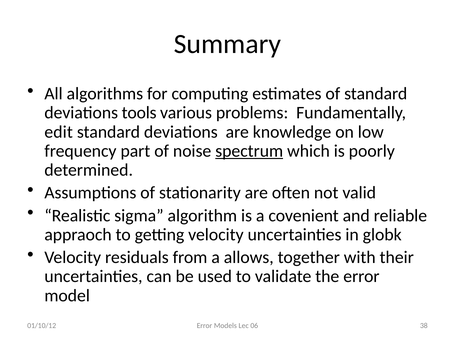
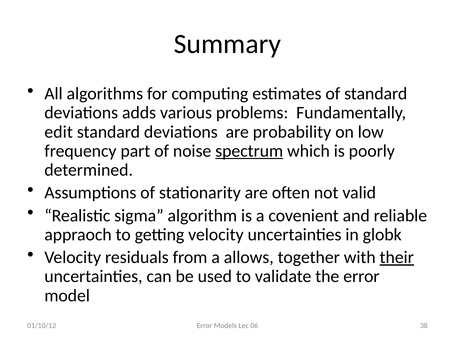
tools: tools -> adds
knowledge: knowledge -> probability
their underline: none -> present
